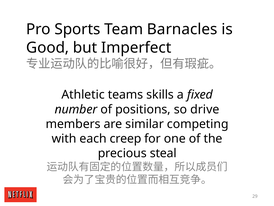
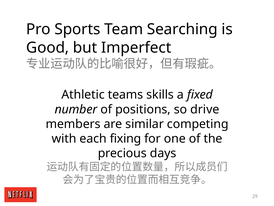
Barnacles: Barnacles -> Searching
creep: creep -> fixing
steal: steal -> days
